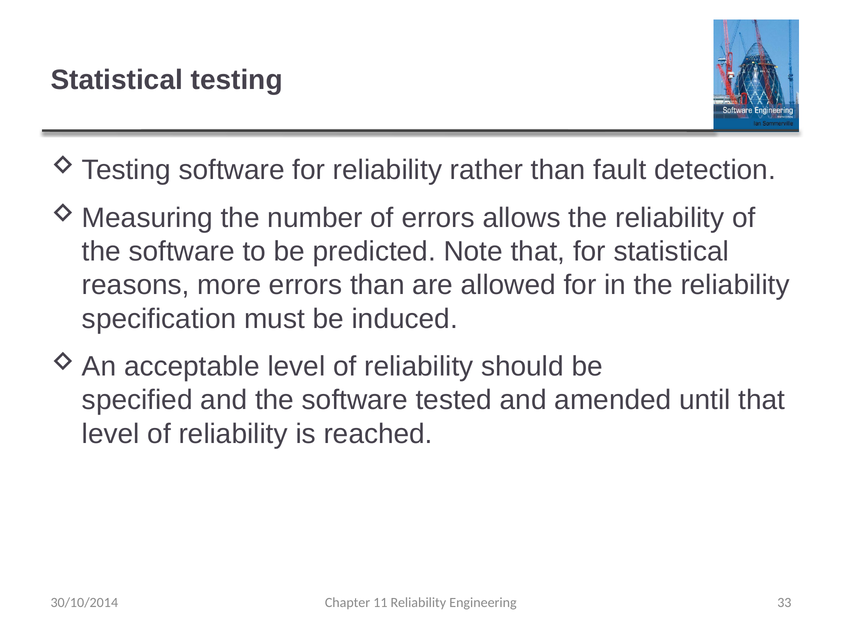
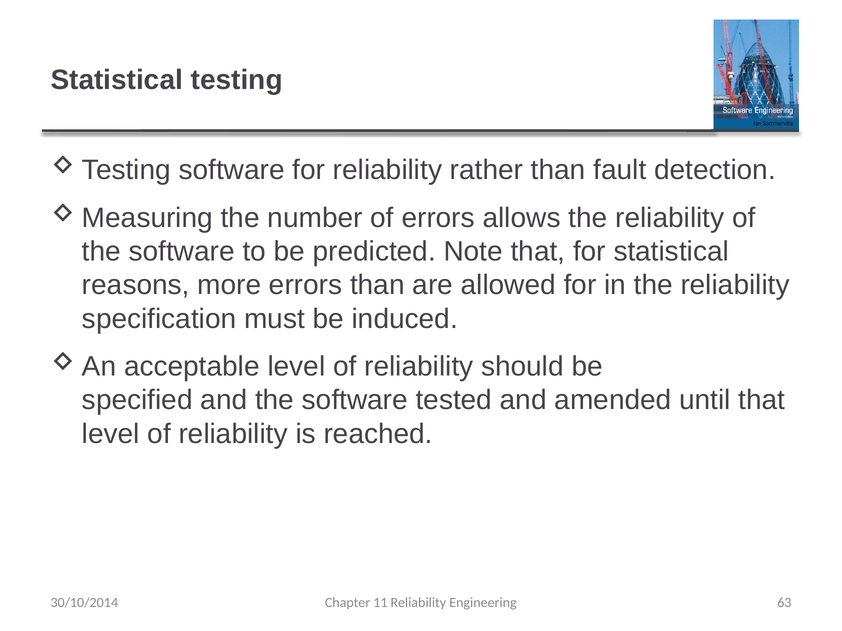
33: 33 -> 63
